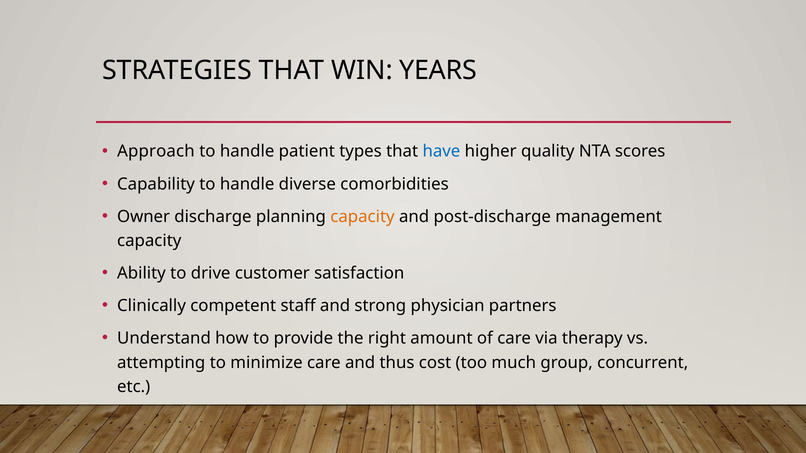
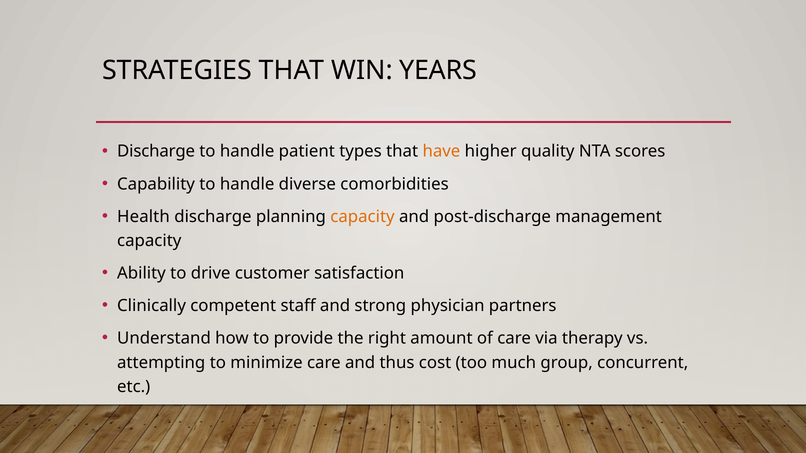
Approach at (156, 152): Approach -> Discharge
have colour: blue -> orange
Owner: Owner -> Health
